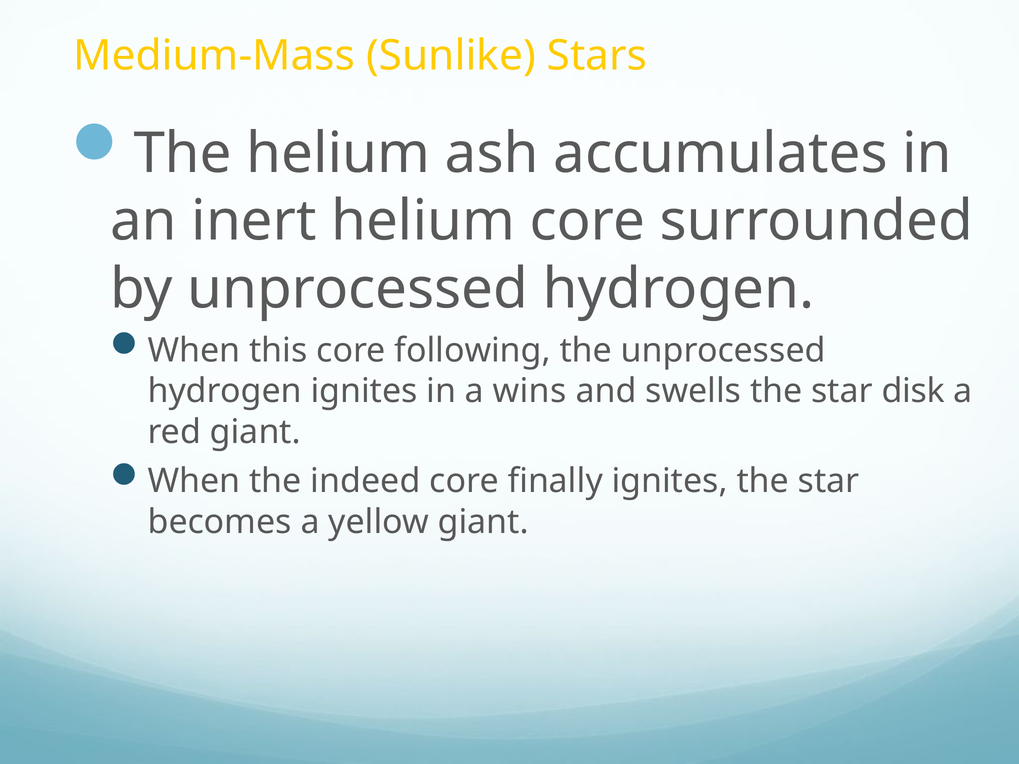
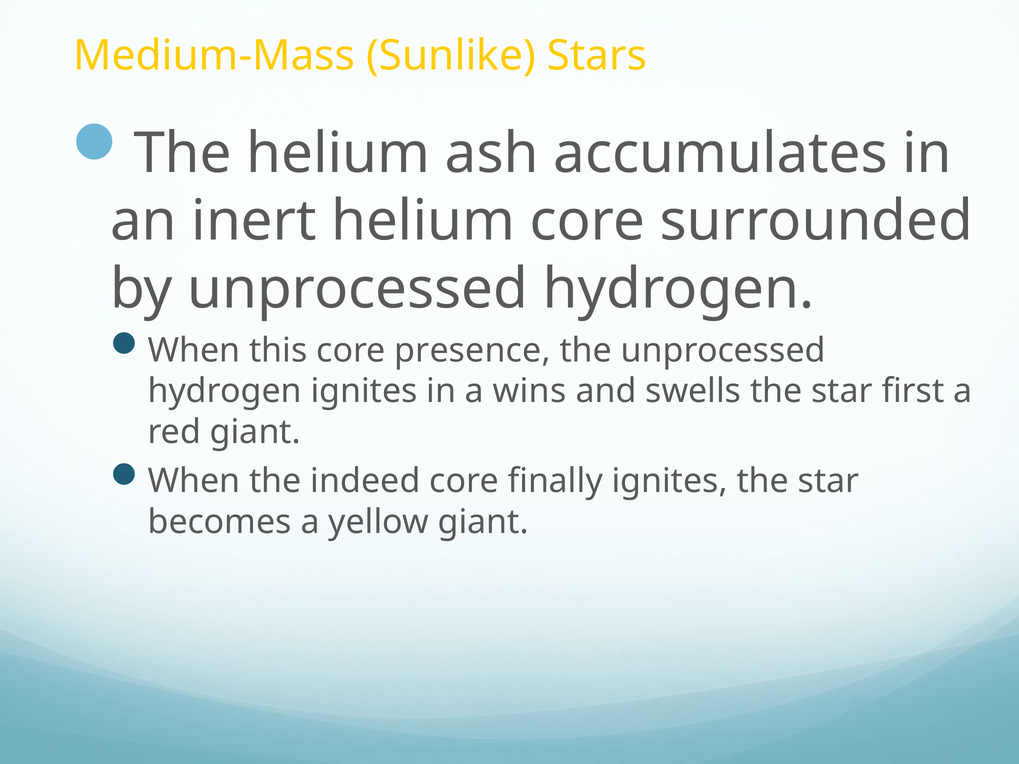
following: following -> presence
disk: disk -> first
